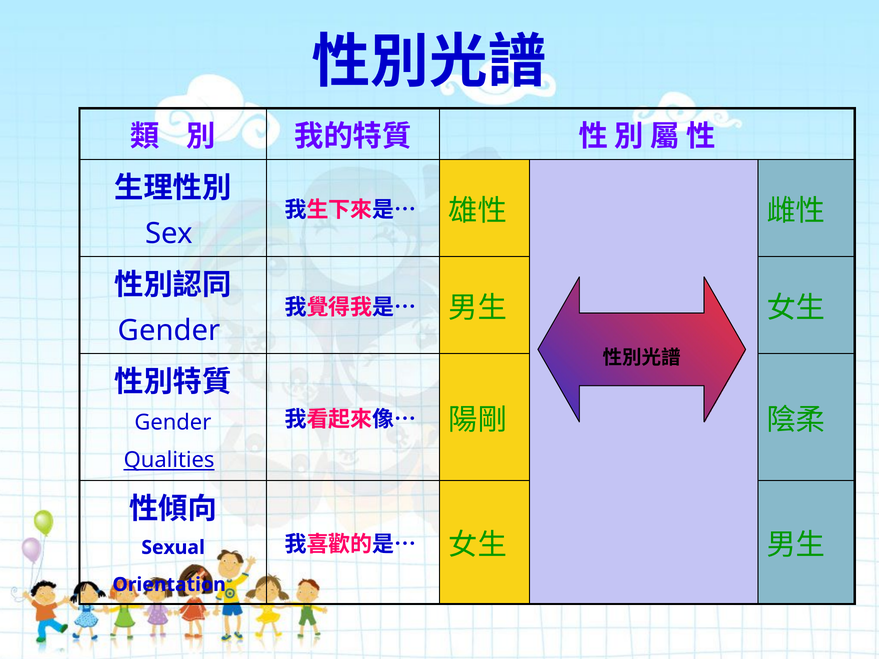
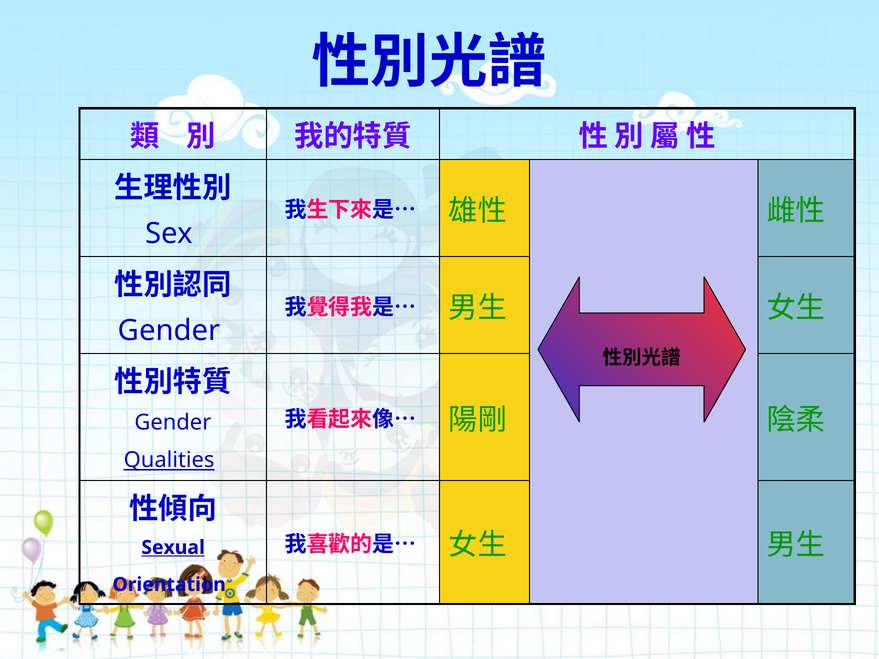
Sexual underline: none -> present
